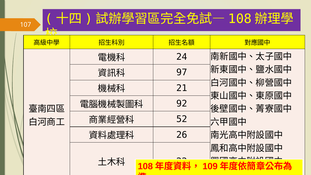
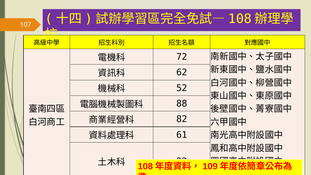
24: 24 -> 72
97: 97 -> 62
21: 21 -> 52
92: 92 -> 88
52: 52 -> 82
26: 26 -> 61
